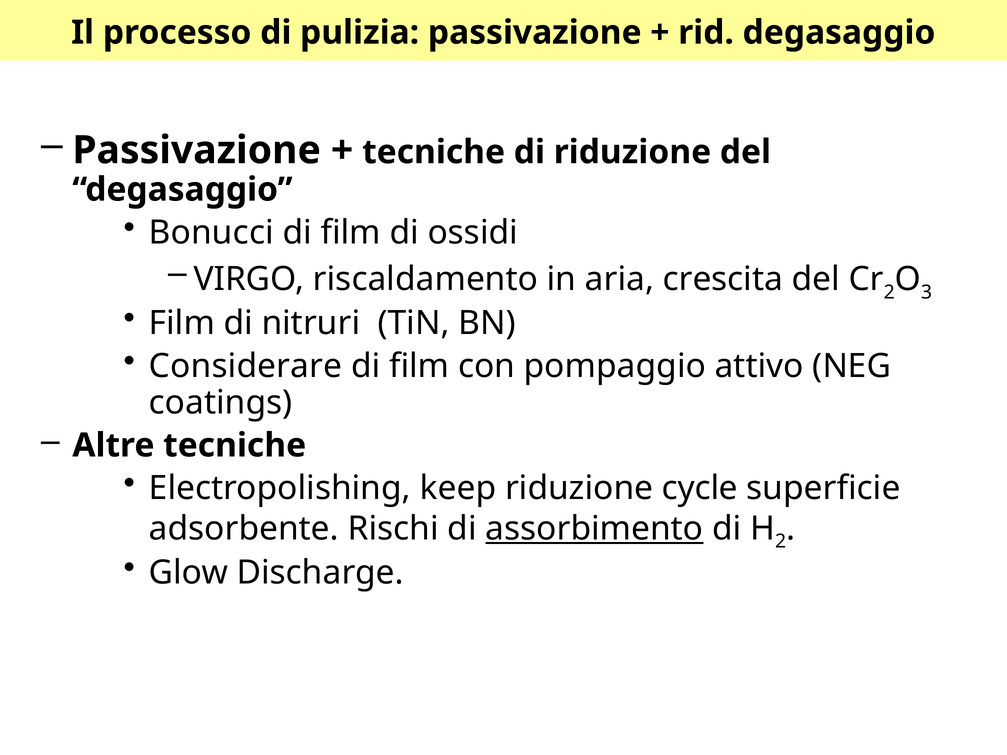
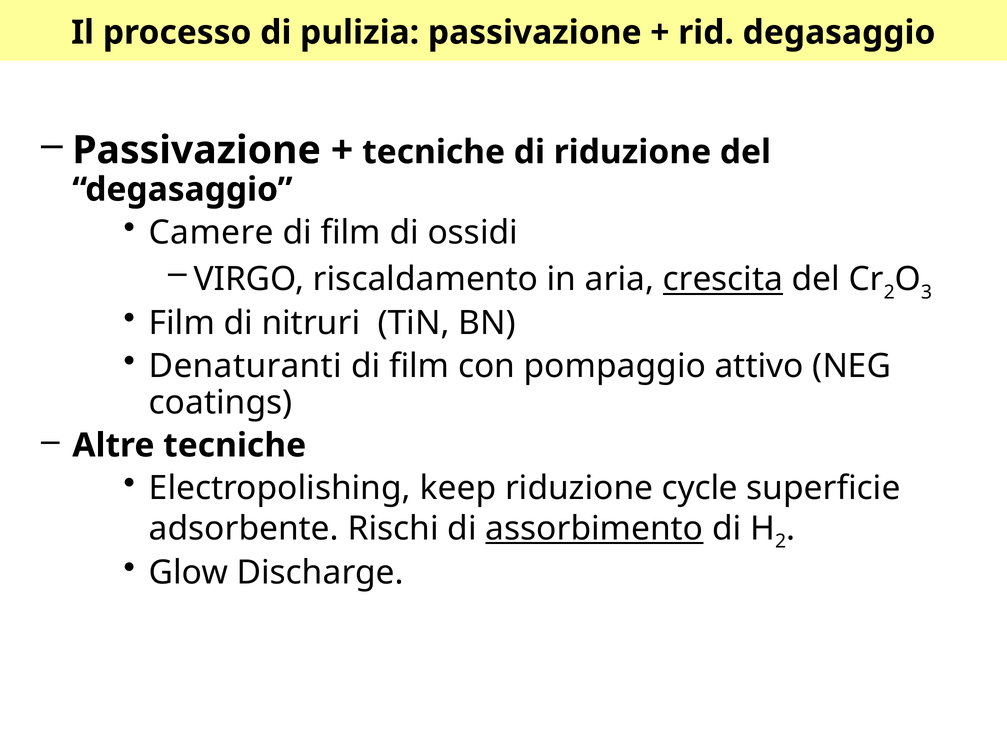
Bonucci: Bonucci -> Camere
crescita underline: none -> present
Considerare: Considerare -> Denaturanti
